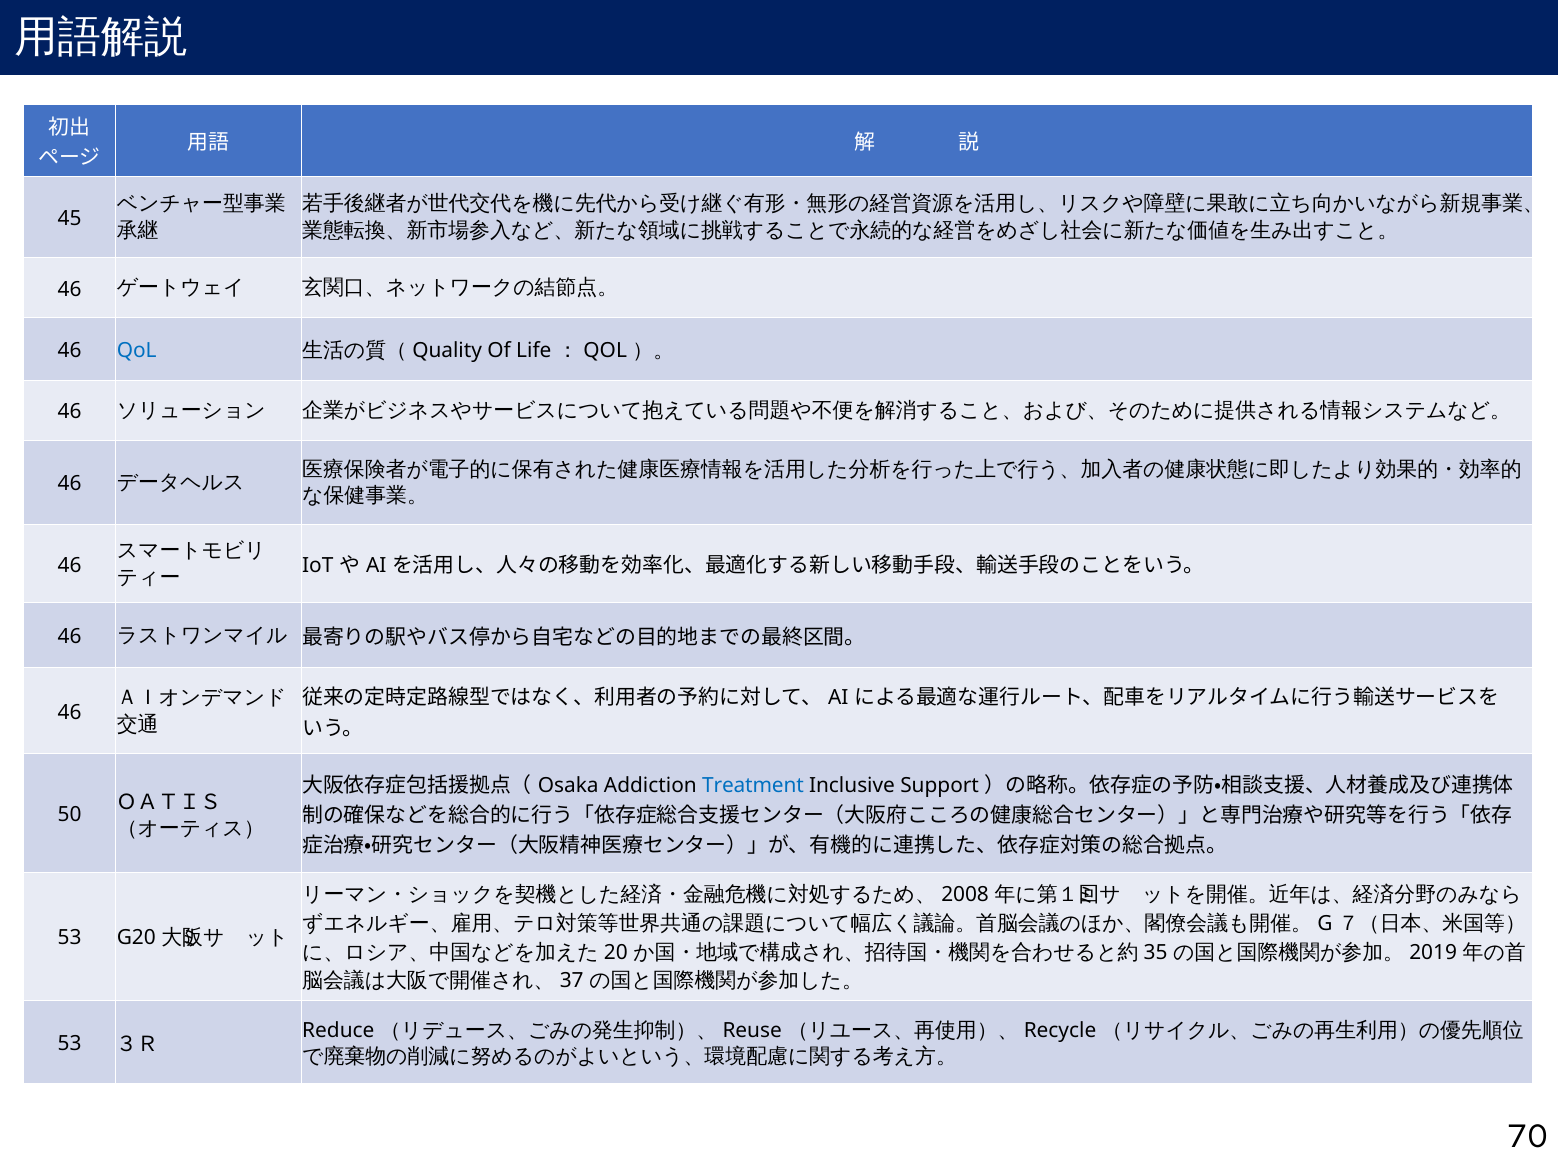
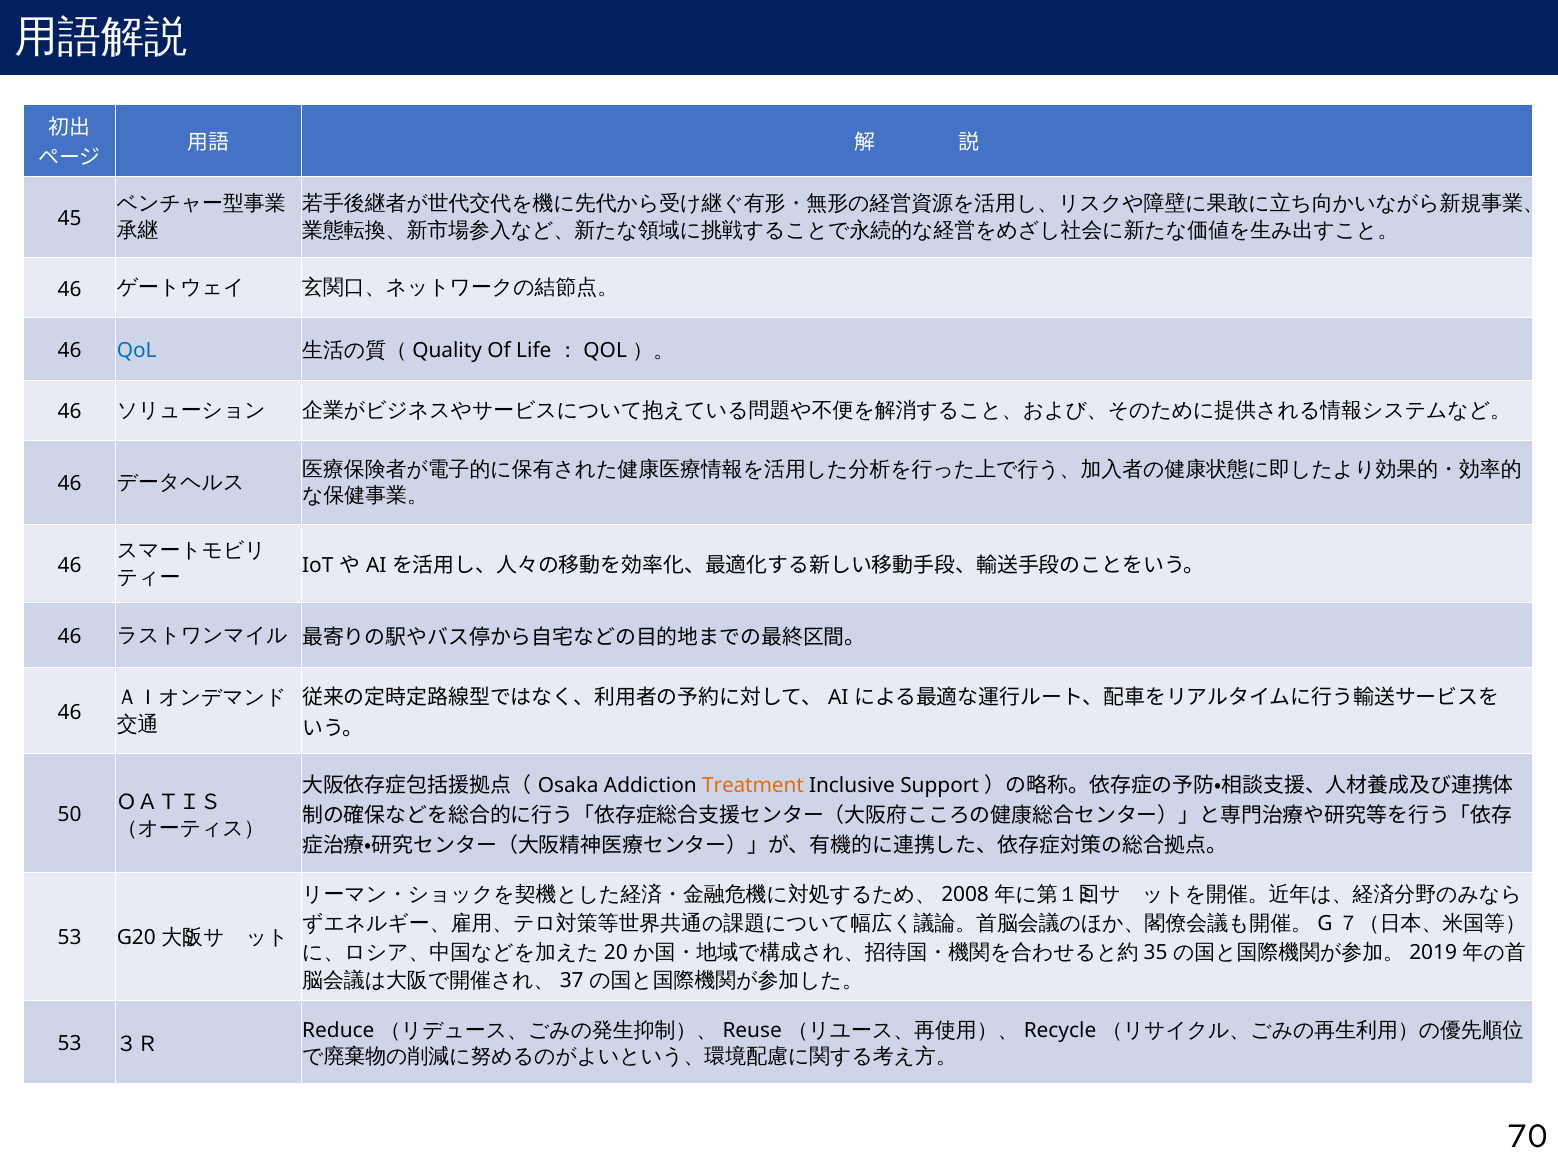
Treatment colour: blue -> orange
